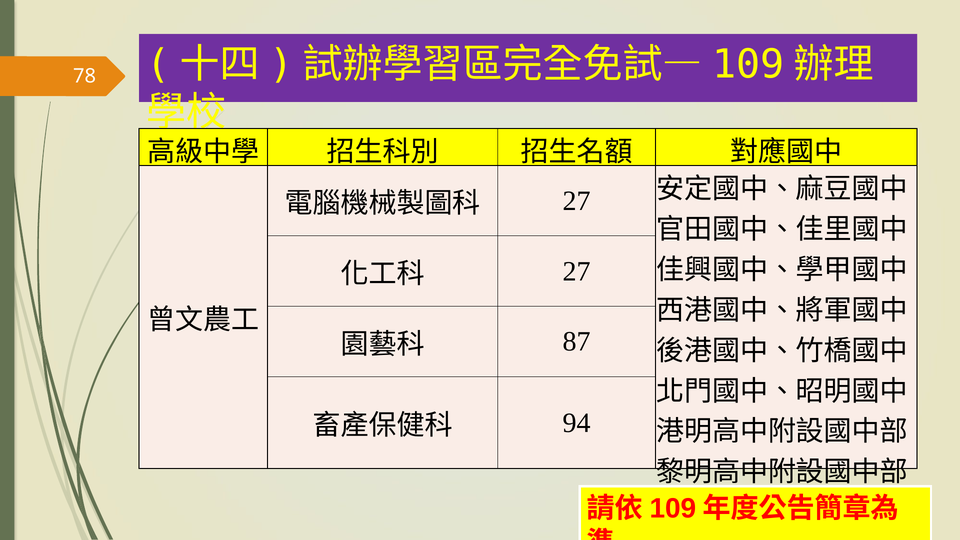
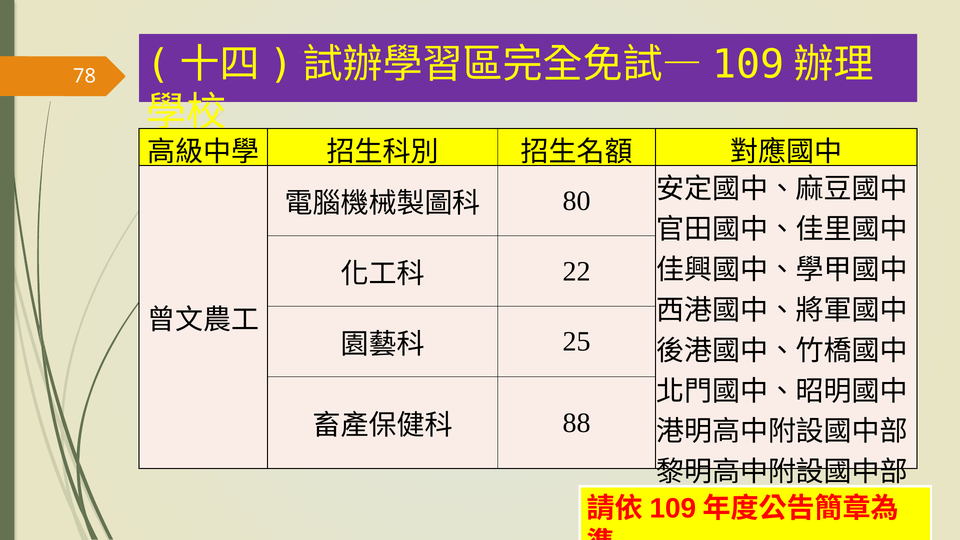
27 at (577, 201): 27 -> 80
27 at (577, 271): 27 -> 22
87: 87 -> 25
94: 94 -> 88
